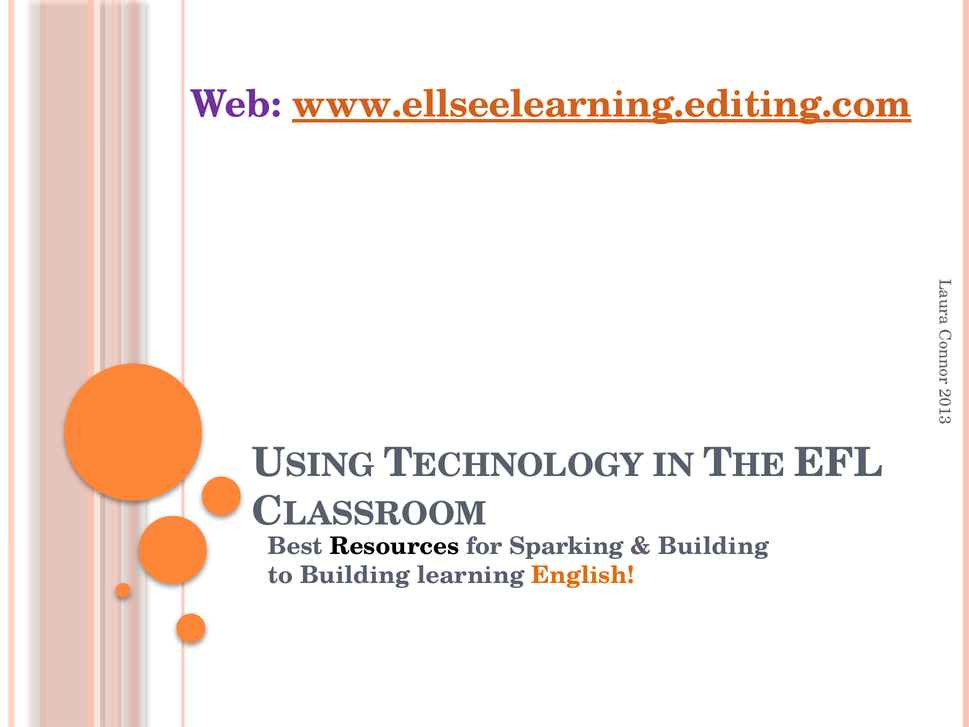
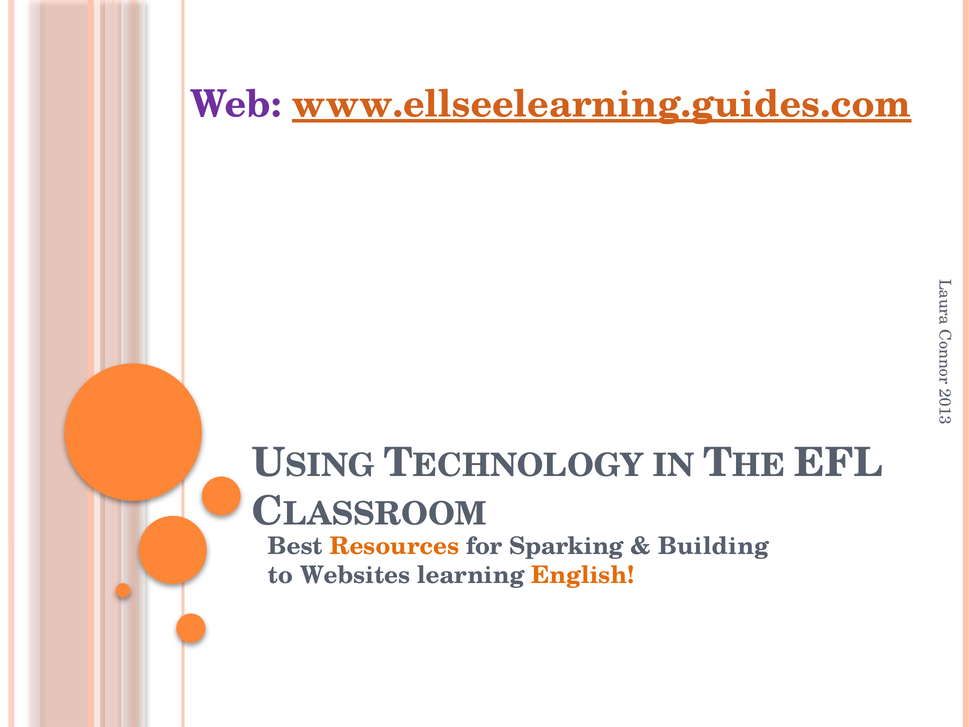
www.ellseelearning.editing.com: www.ellseelearning.editing.com -> www.ellseelearning.guides.com
Resources colour: black -> orange
to Building: Building -> Websites
